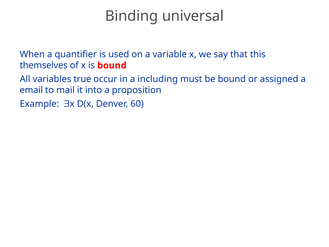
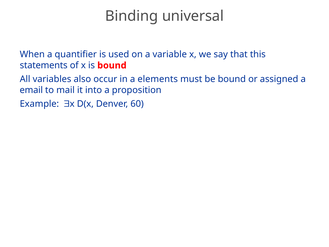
themselves: themselves -> statements
true: true -> also
including: including -> elements
